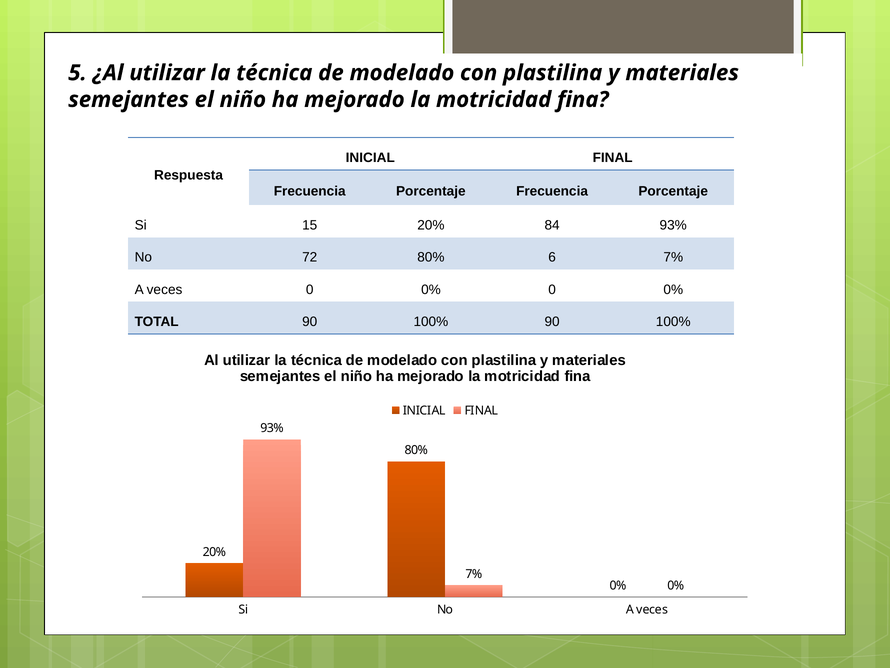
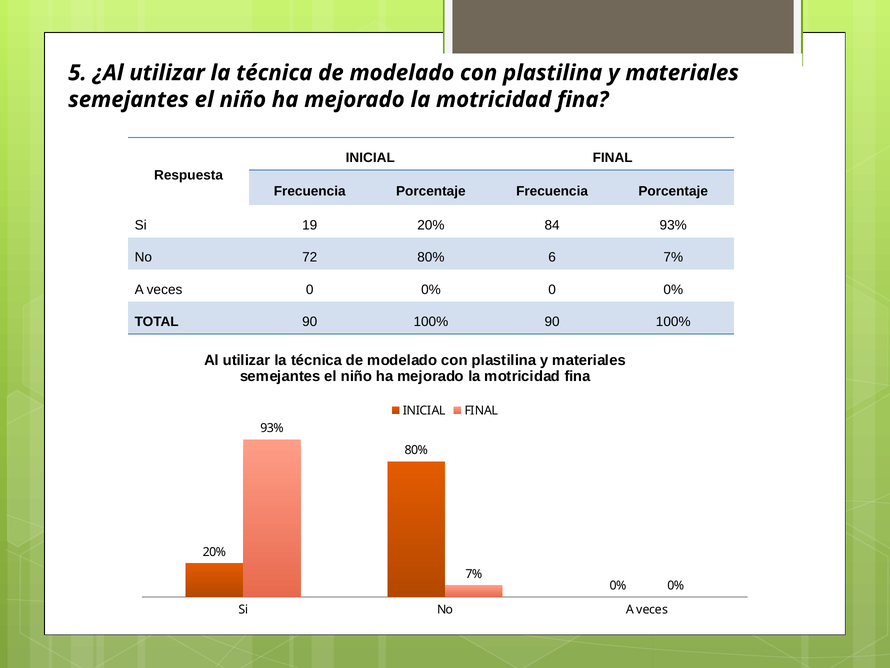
15: 15 -> 19
